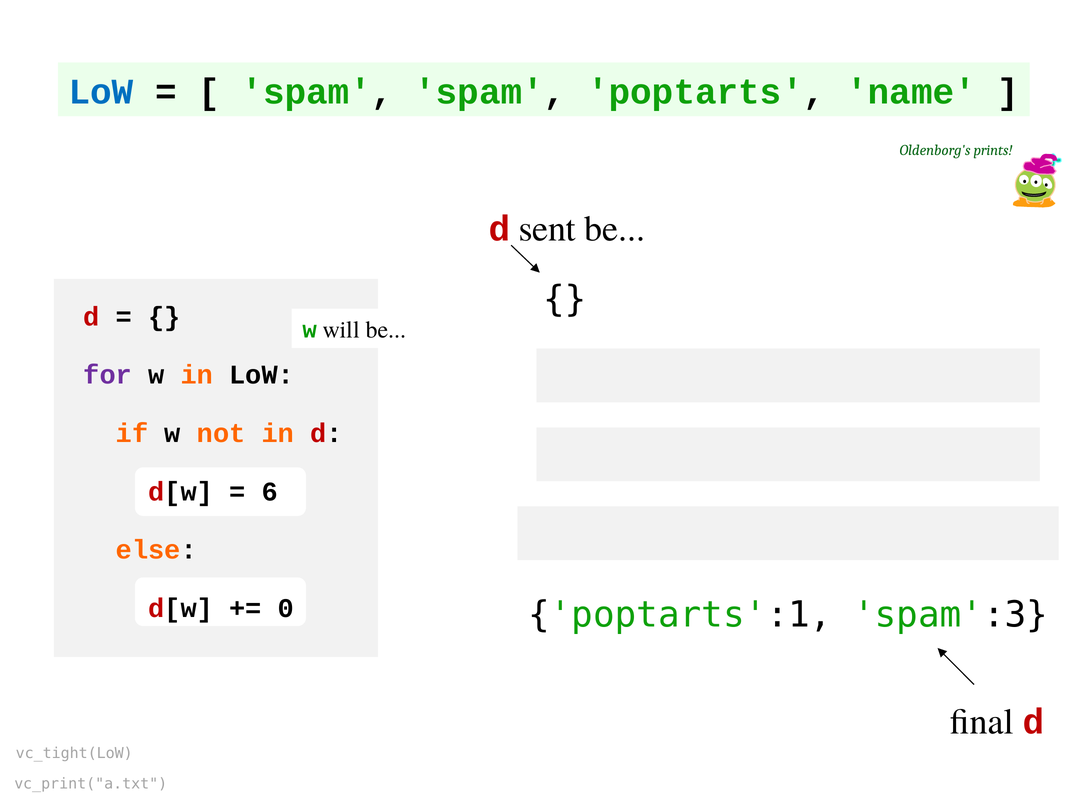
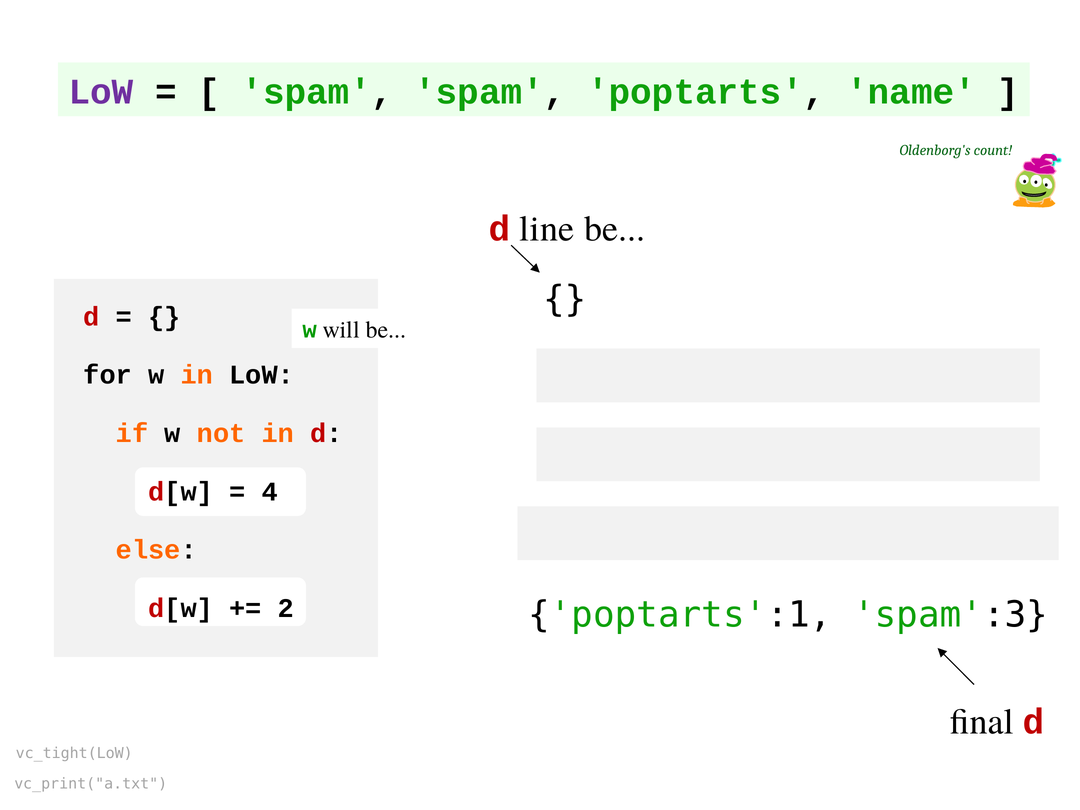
LoW at (101, 92) colour: blue -> purple
prints: prints -> count
sent: sent -> line
for colour: purple -> black
6: 6 -> 4
0: 0 -> 2
